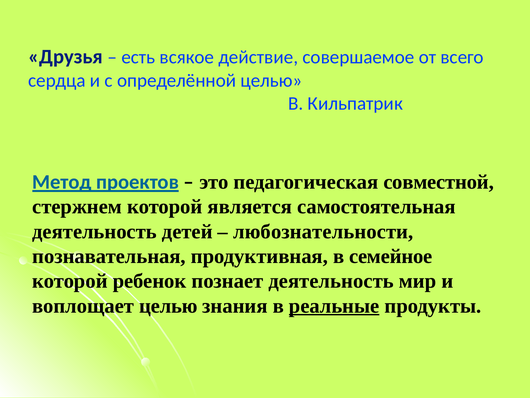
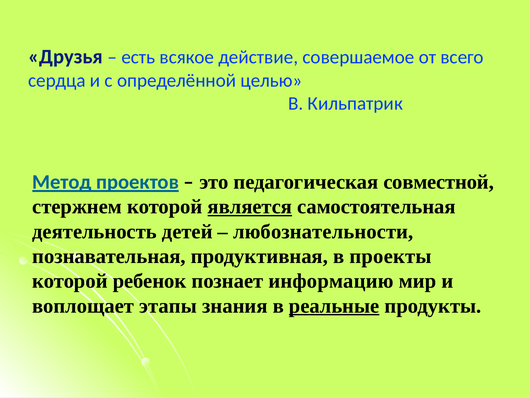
является underline: none -> present
семейное: семейное -> проекты
познает деятельность: деятельность -> информацию
воплощает целью: целью -> этапы
